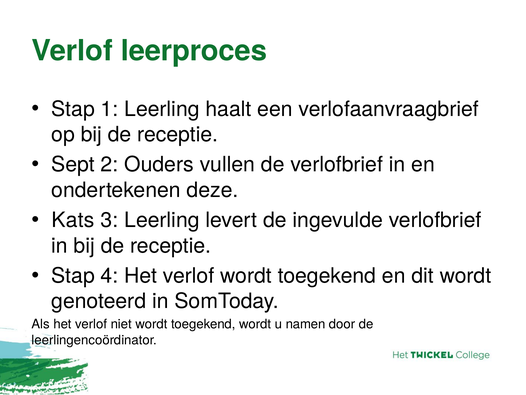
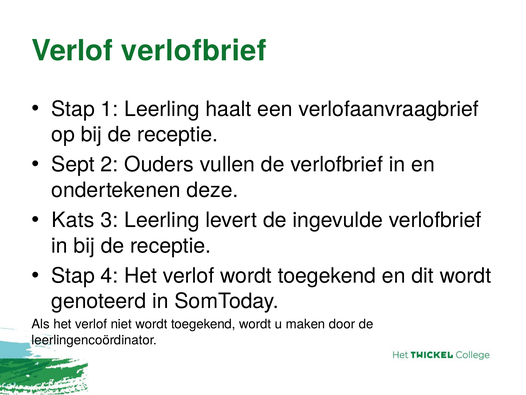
Verlof leerproces: leerproces -> verlofbrief
namen: namen -> maken
